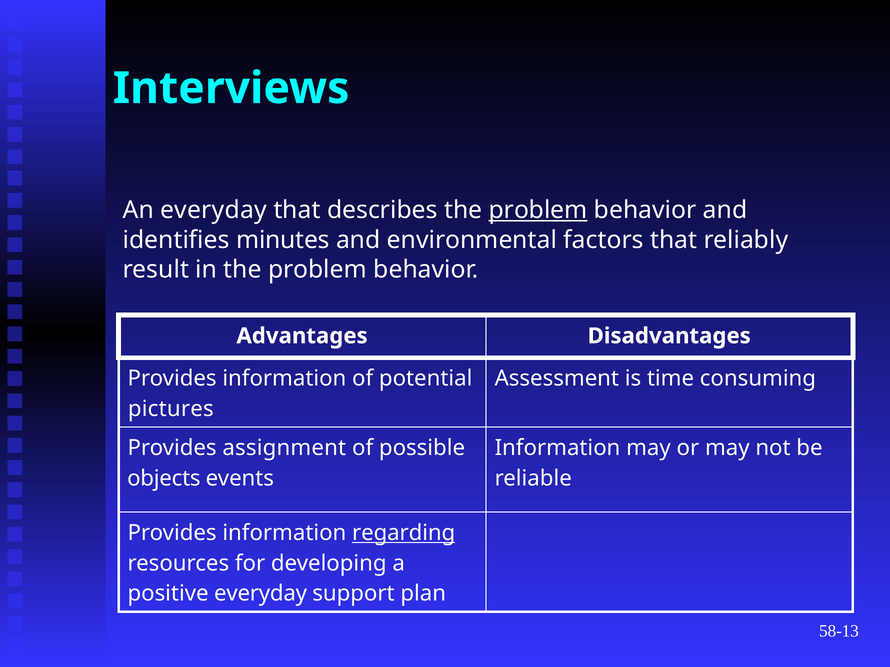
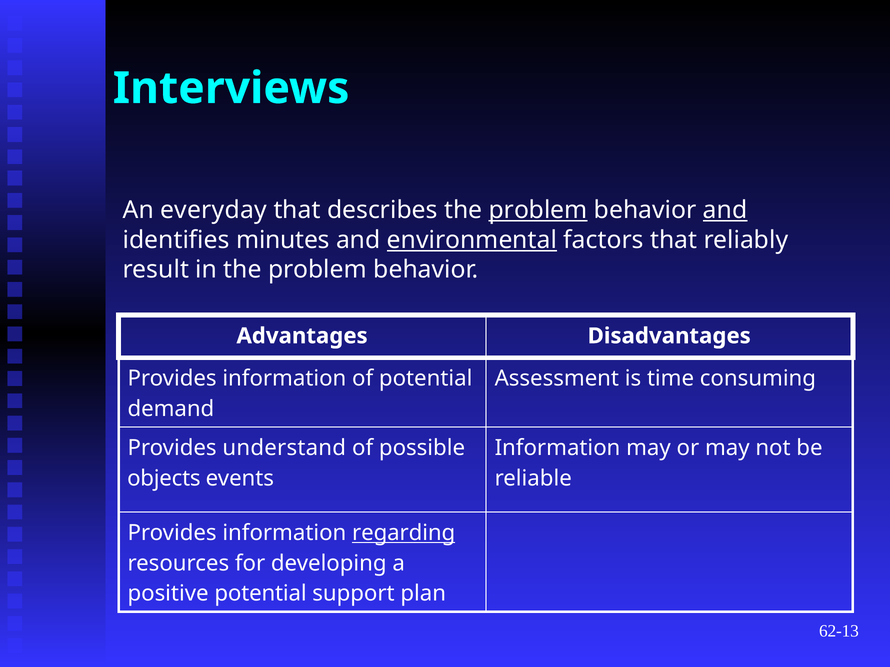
and at (725, 210) underline: none -> present
environmental underline: none -> present
pictures: pictures -> demand
assignment: assignment -> understand
positive everyday: everyday -> potential
58-13: 58-13 -> 62-13
